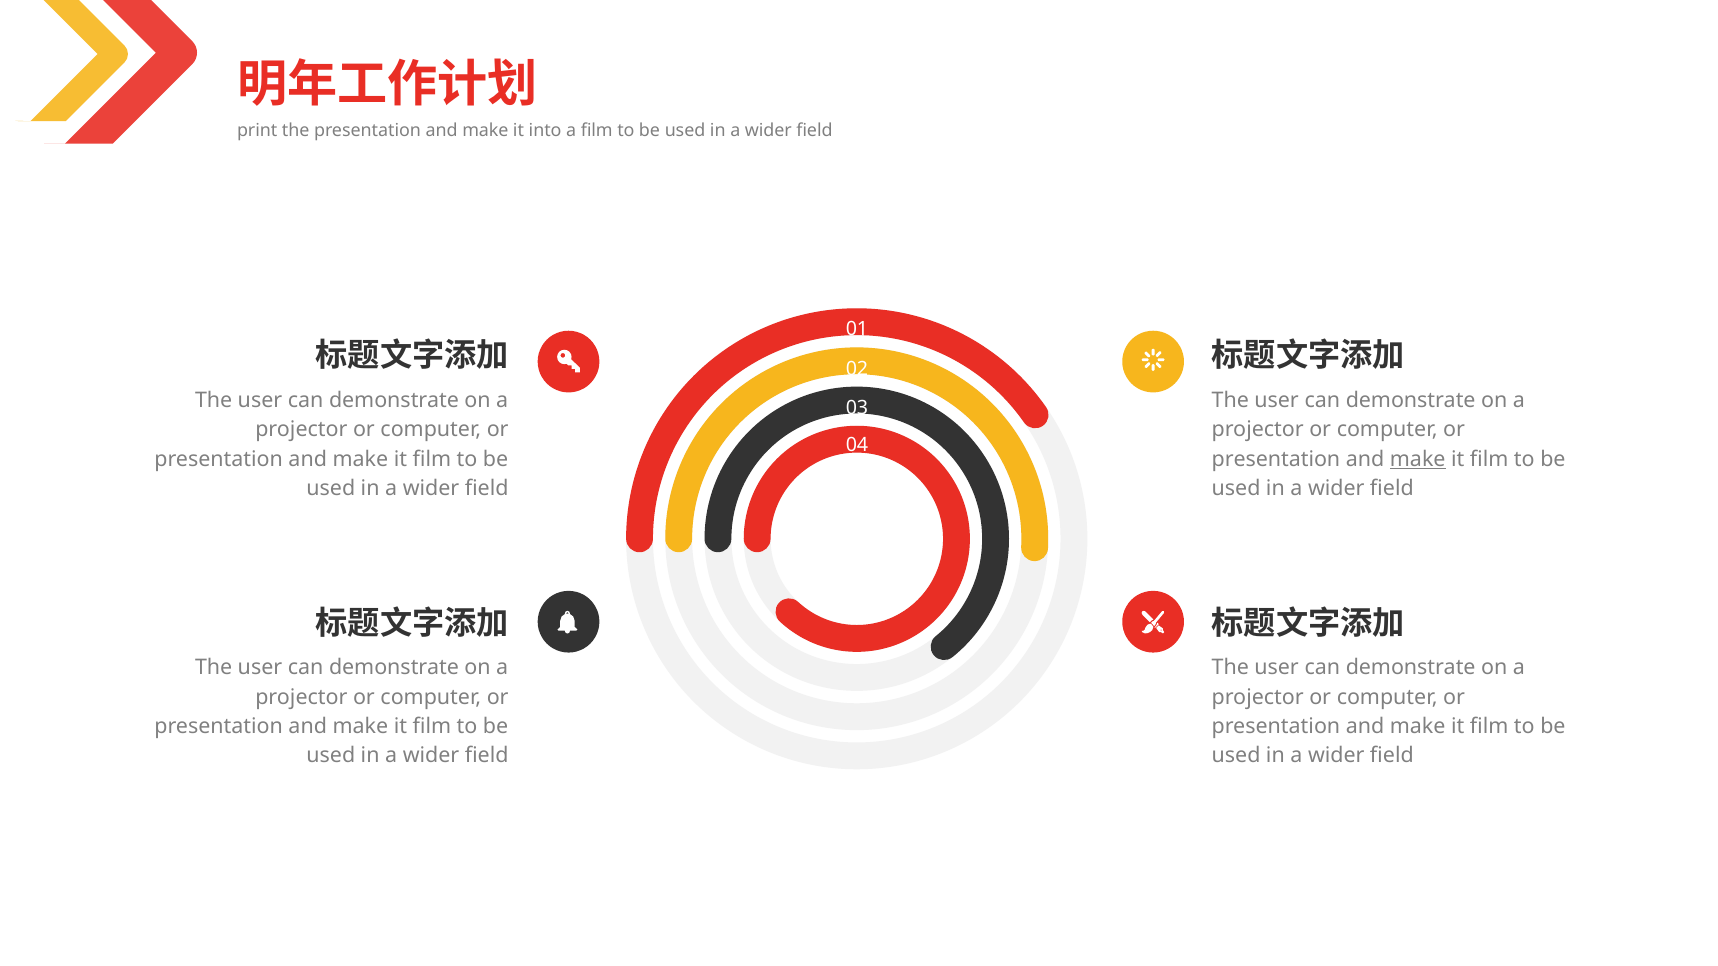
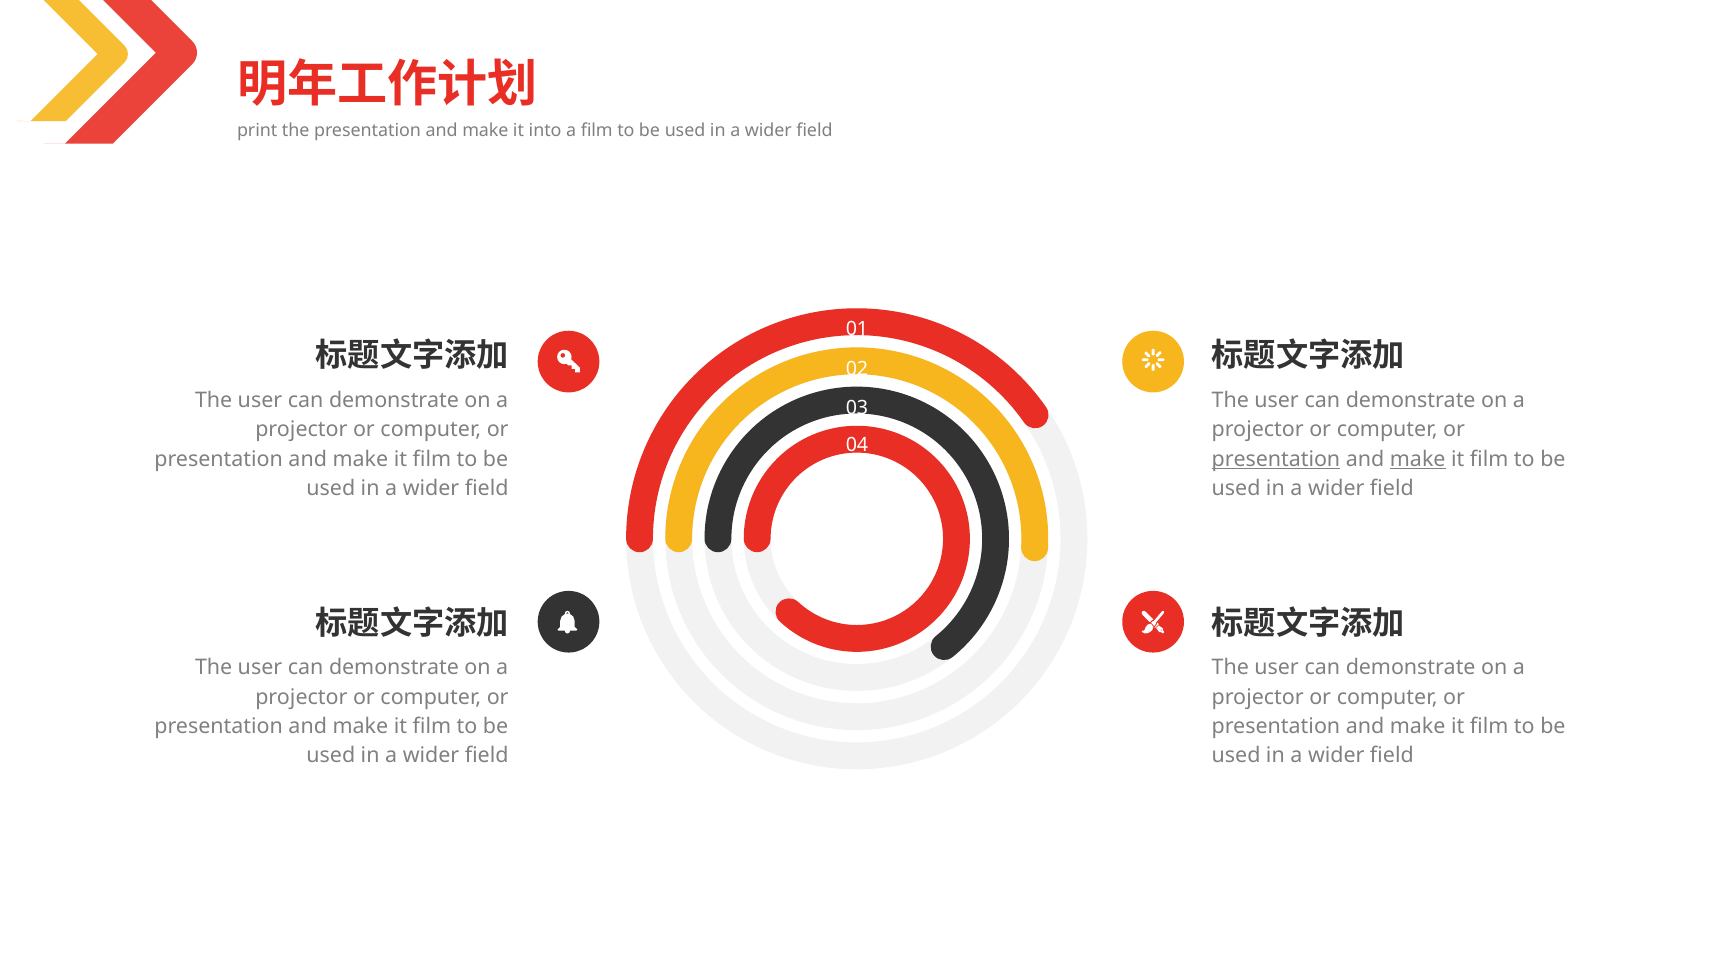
presentation at (1276, 459) underline: none -> present
